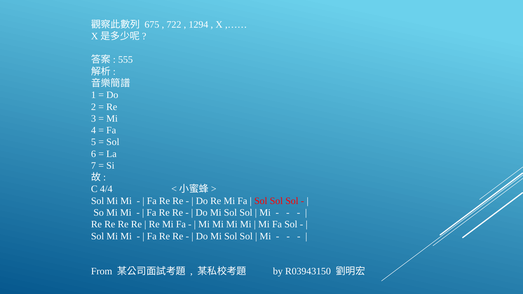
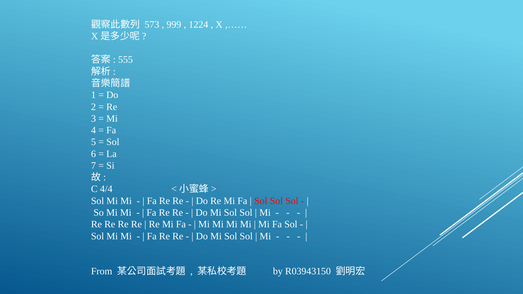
675: 675 -> 573
722: 722 -> 999
1294: 1294 -> 1224
